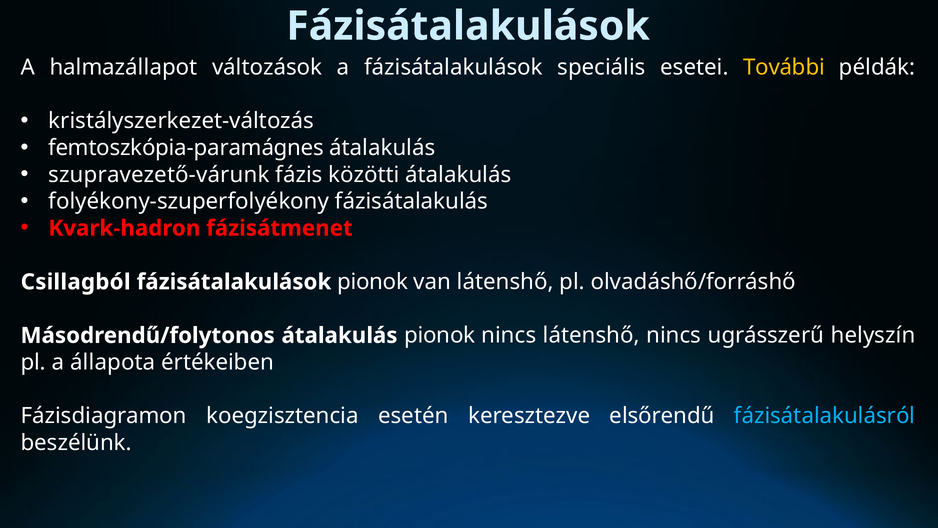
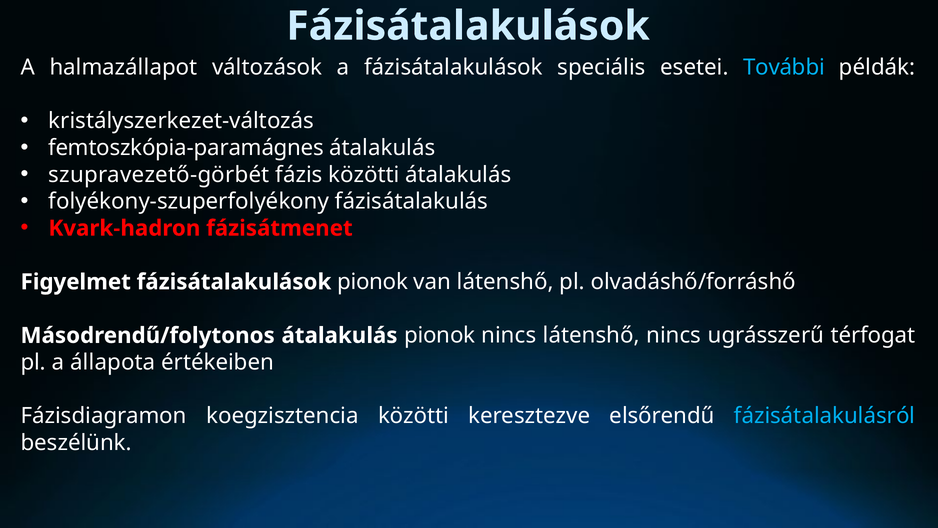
További colour: yellow -> light blue
szupravezető-várunk: szupravezető-várunk -> szupravezető-görbét
Csillagból: Csillagból -> Figyelmet
helyszín: helyszín -> térfogat
koegzisztencia esetén: esetén -> közötti
